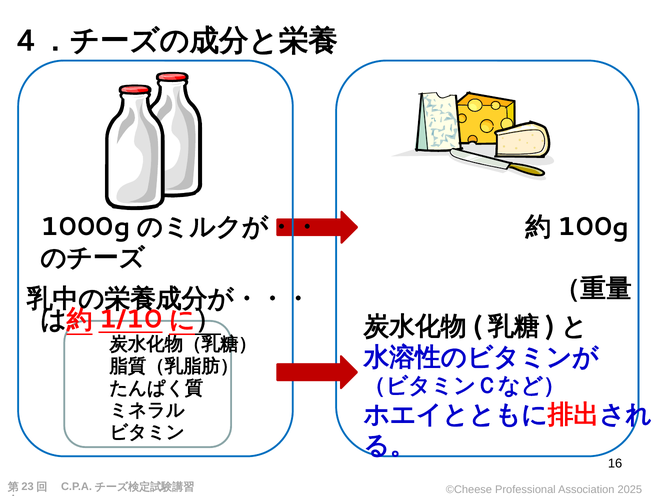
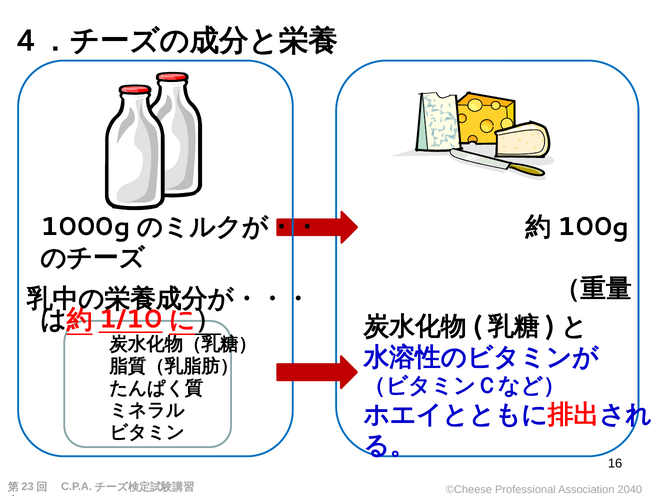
2025: 2025 -> 2040
